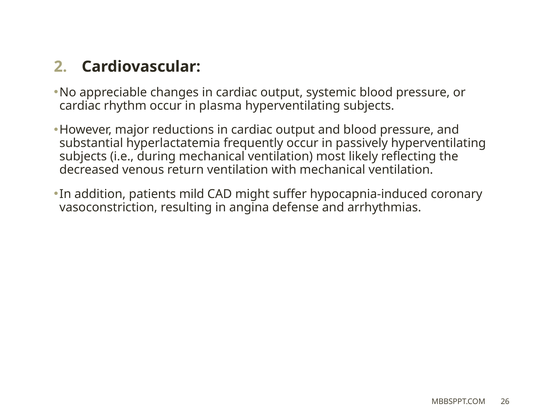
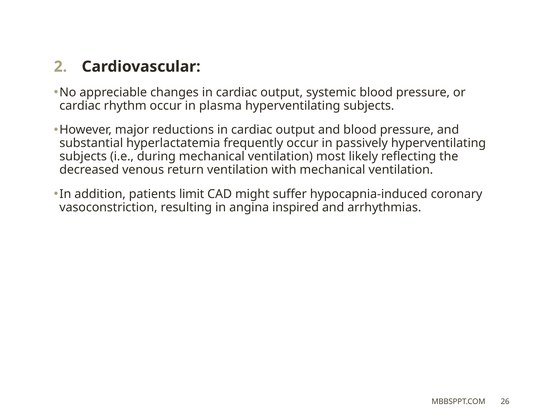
mild: mild -> limit
defense: defense -> inspired
